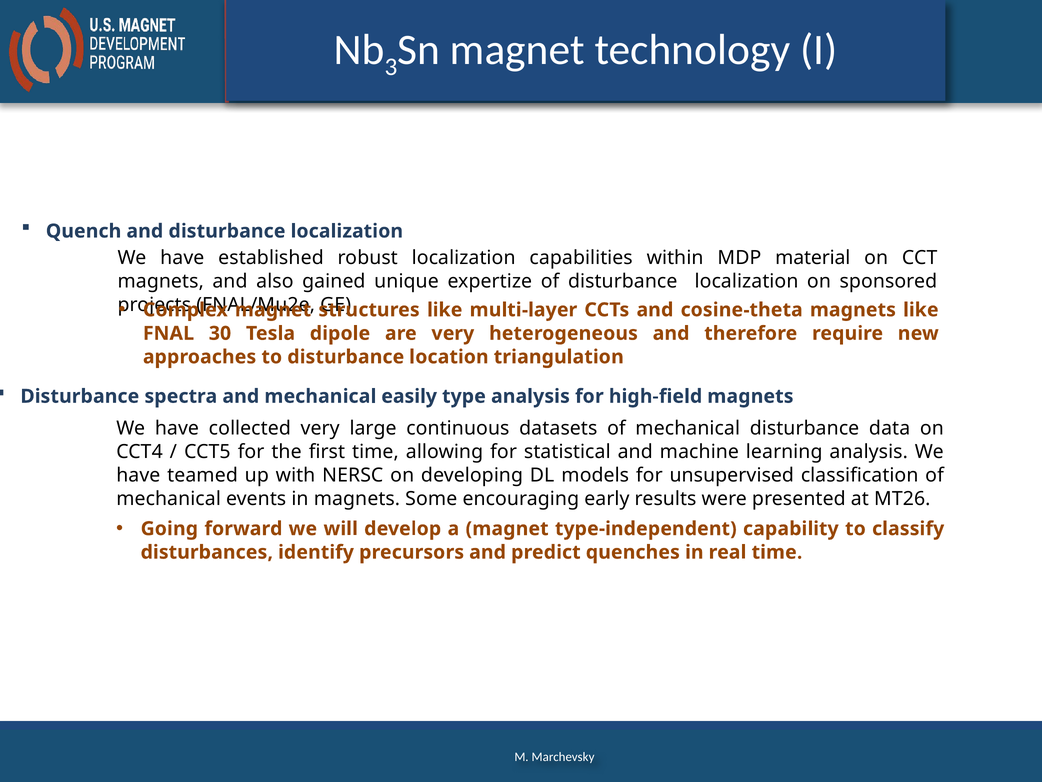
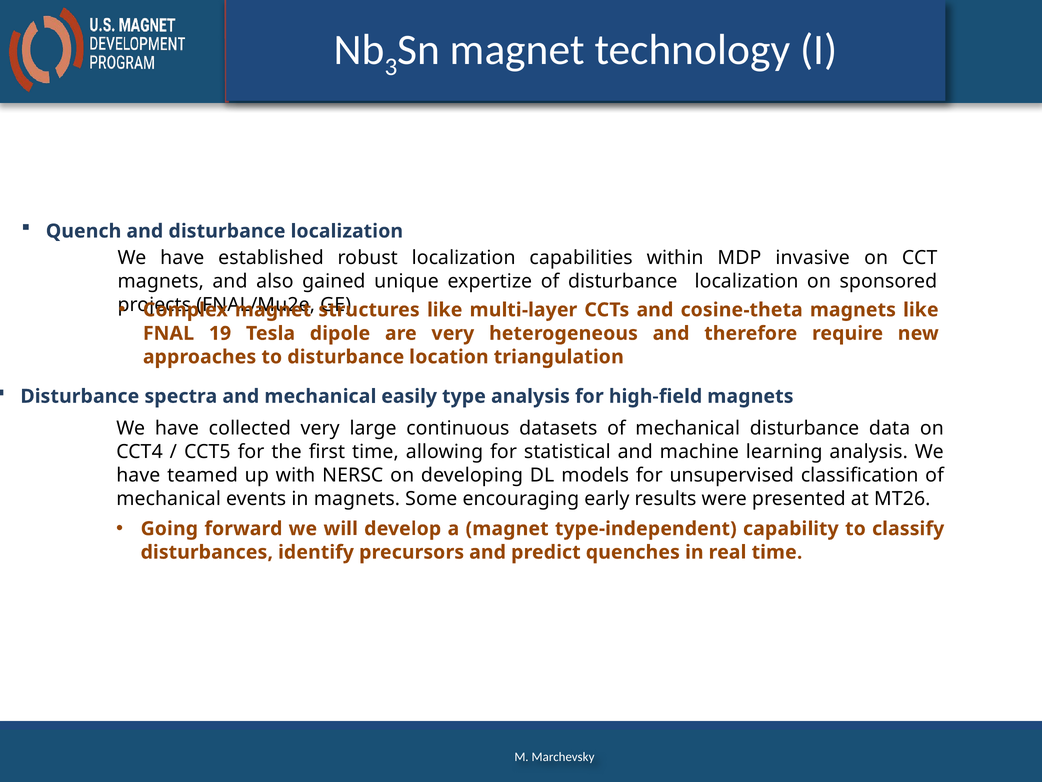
material: material -> invasive
30: 30 -> 19
